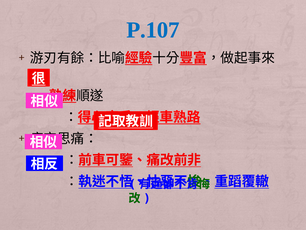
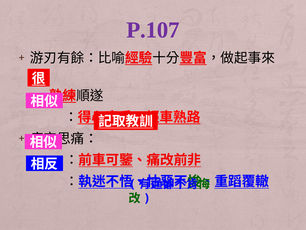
P.107 colour: blue -> purple
